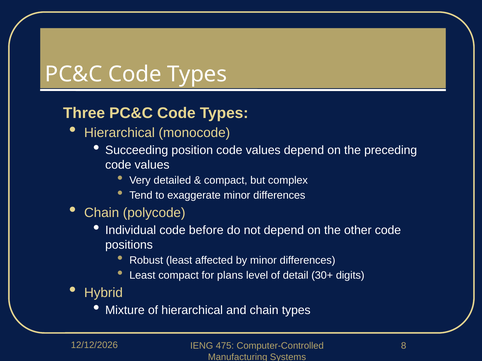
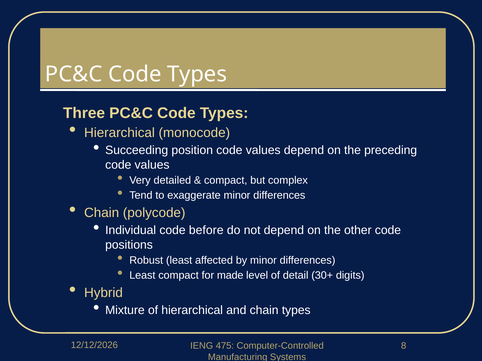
plans: plans -> made
